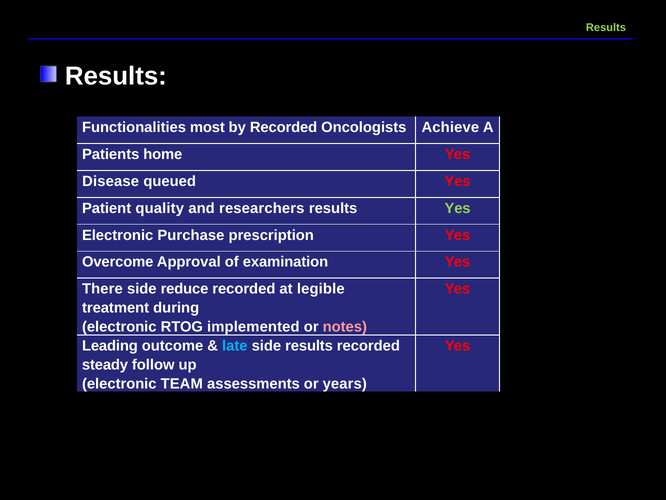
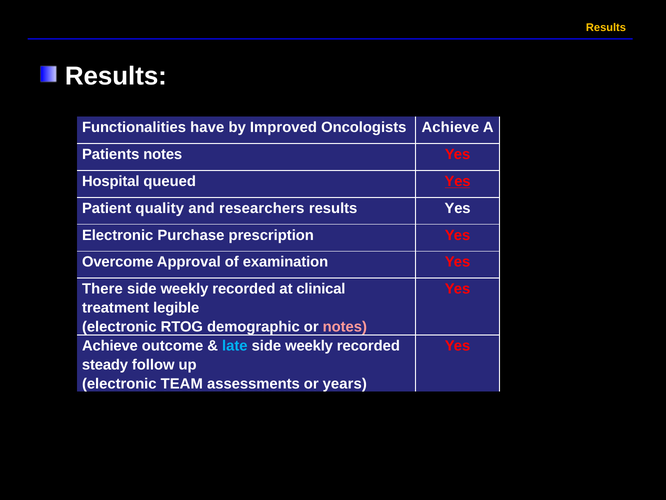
Results at (606, 27) colour: light green -> yellow
most: most -> have
by Recorded: Recorded -> Improved
Patients home: home -> notes
Disease: Disease -> Hospital
Yes at (458, 181) underline: none -> present
Yes at (458, 208) colour: light green -> white
reduce at (185, 289): reduce -> weekly
legible: legible -> clinical
during: during -> legible
implemented: implemented -> demographic
Leading at (110, 345): Leading -> Achieve
results at (309, 345): results -> weekly
